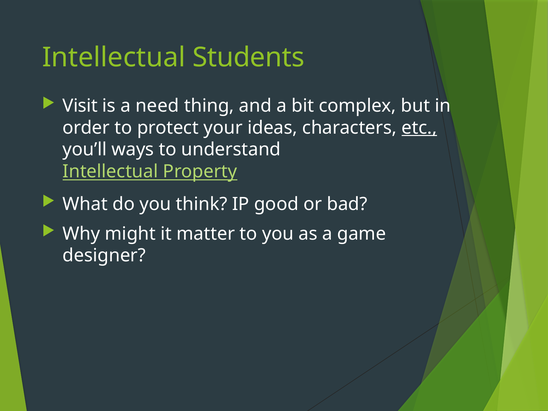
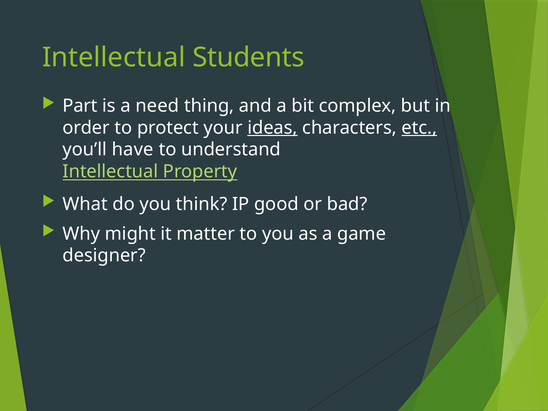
Visit: Visit -> Part
ideas underline: none -> present
ways: ways -> have
